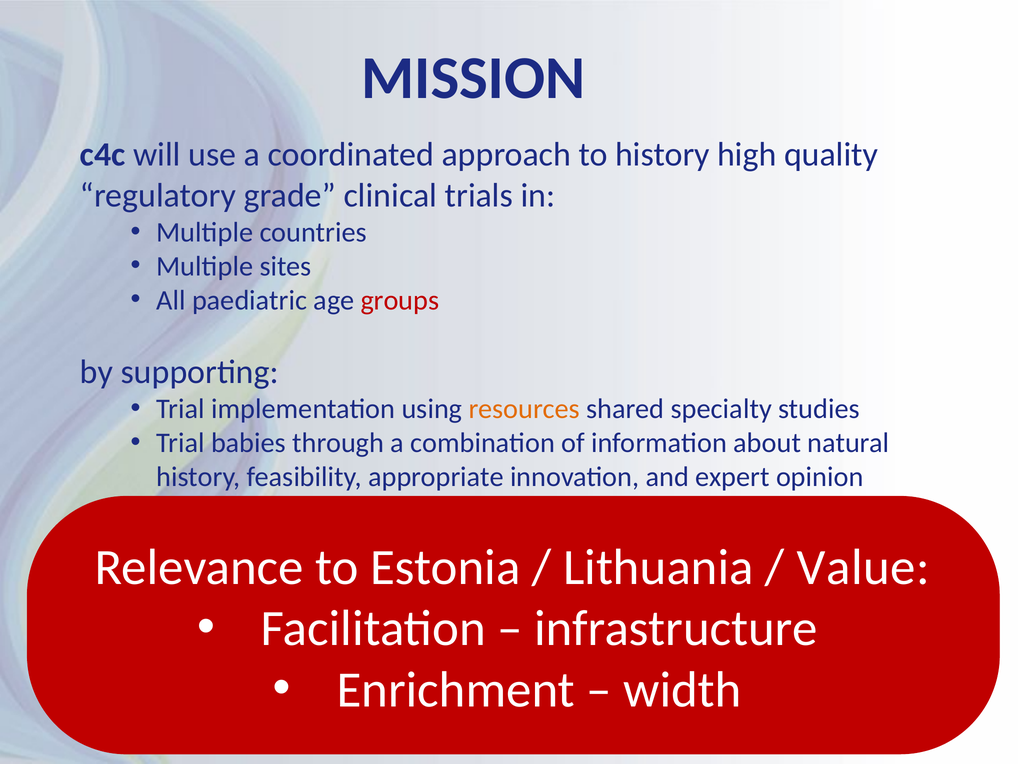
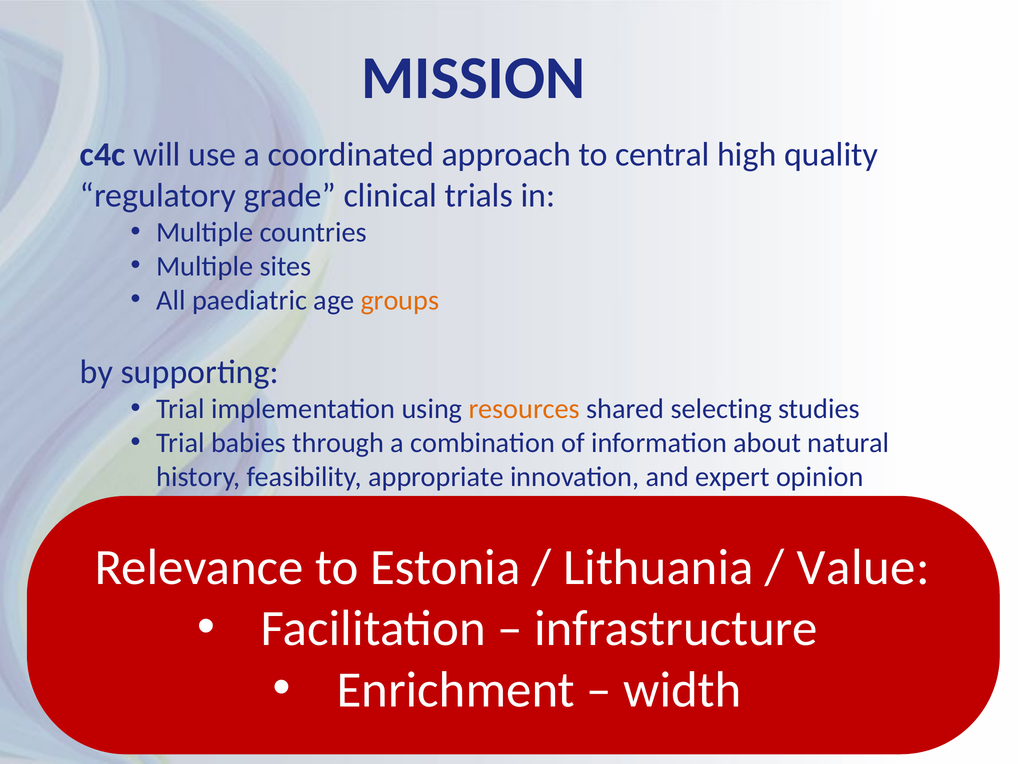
to history: history -> central
groups colour: red -> orange
specialty: specialty -> selecting
